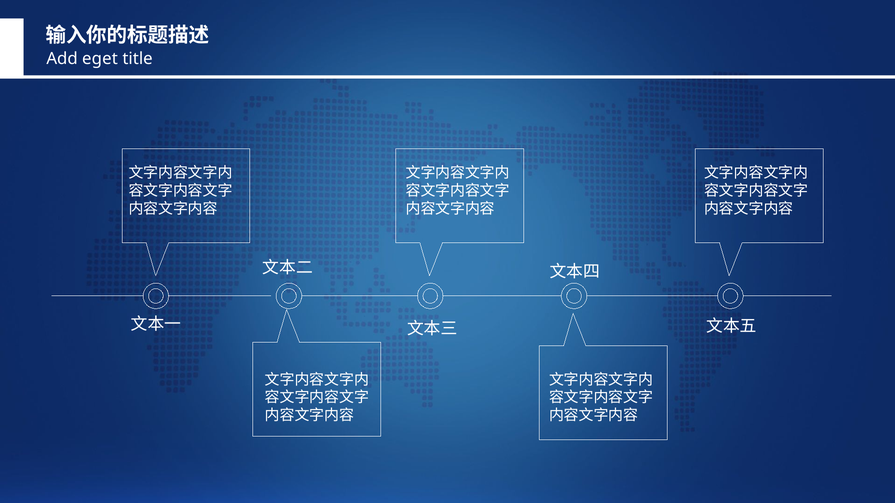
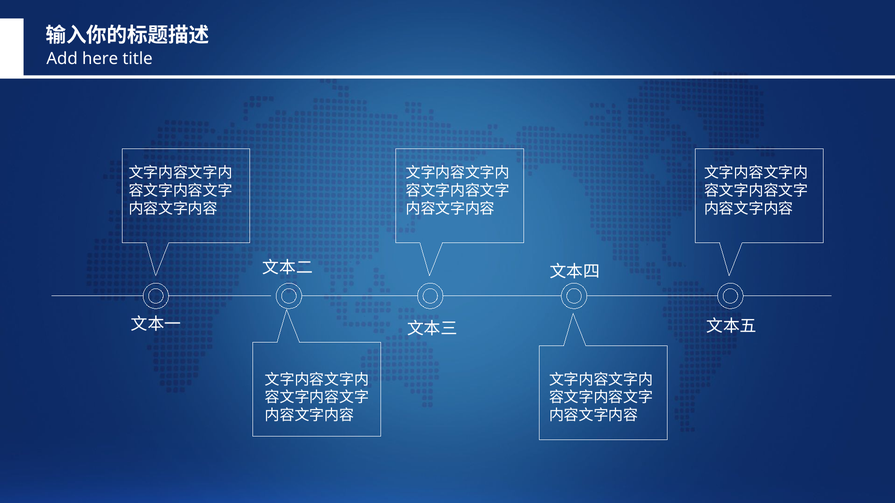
eget: eget -> here
